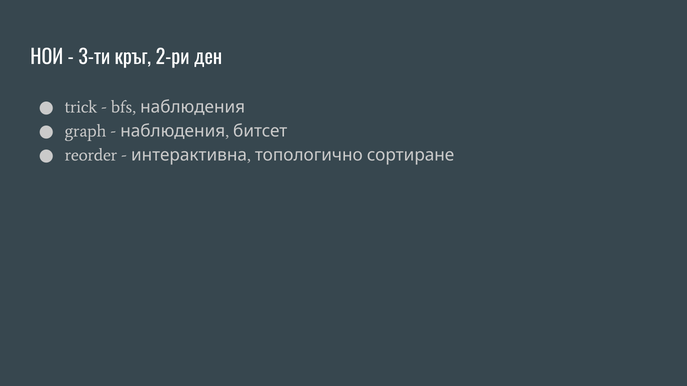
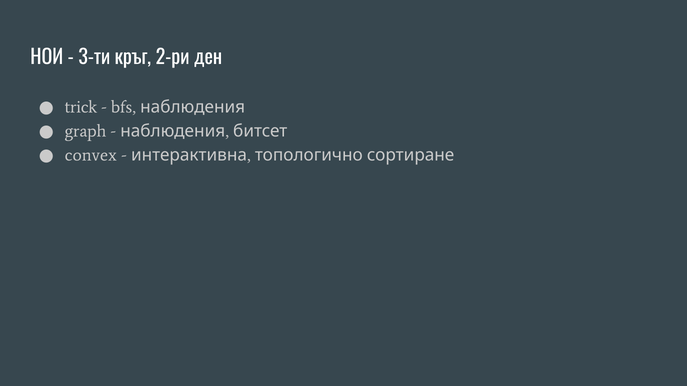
reorder: reorder -> convex
